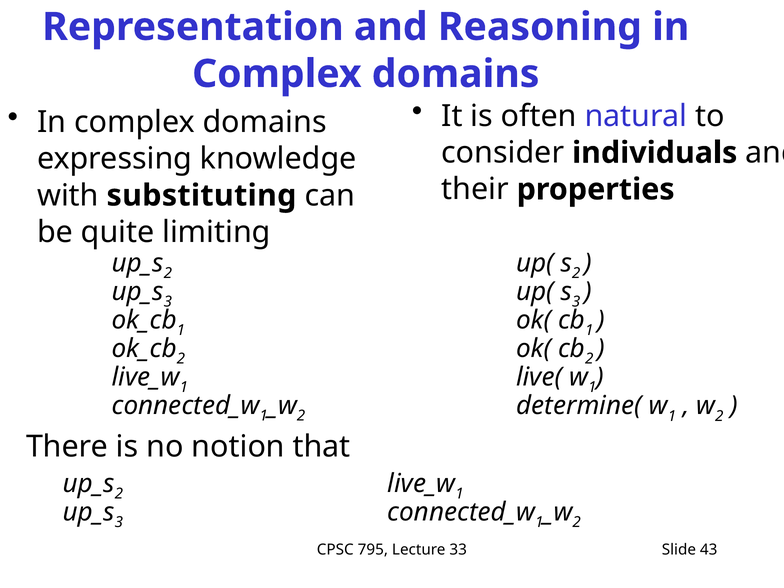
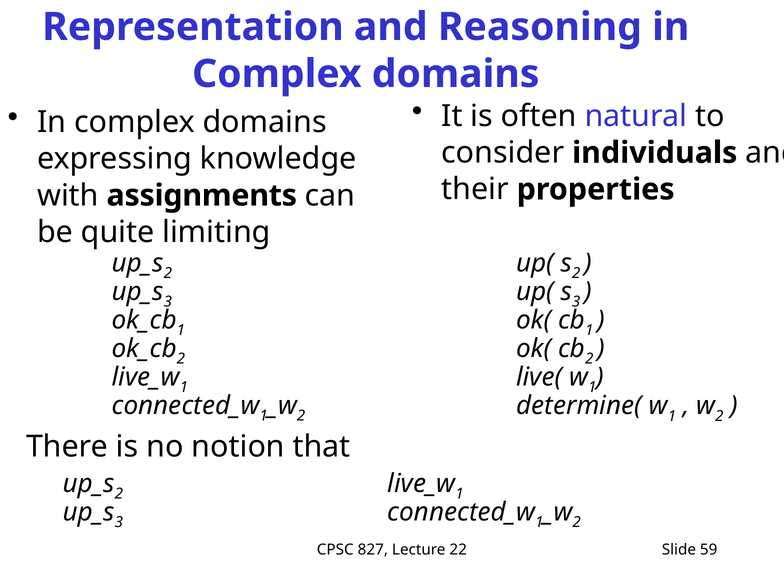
substituting: substituting -> assignments
795: 795 -> 827
33: 33 -> 22
43: 43 -> 59
